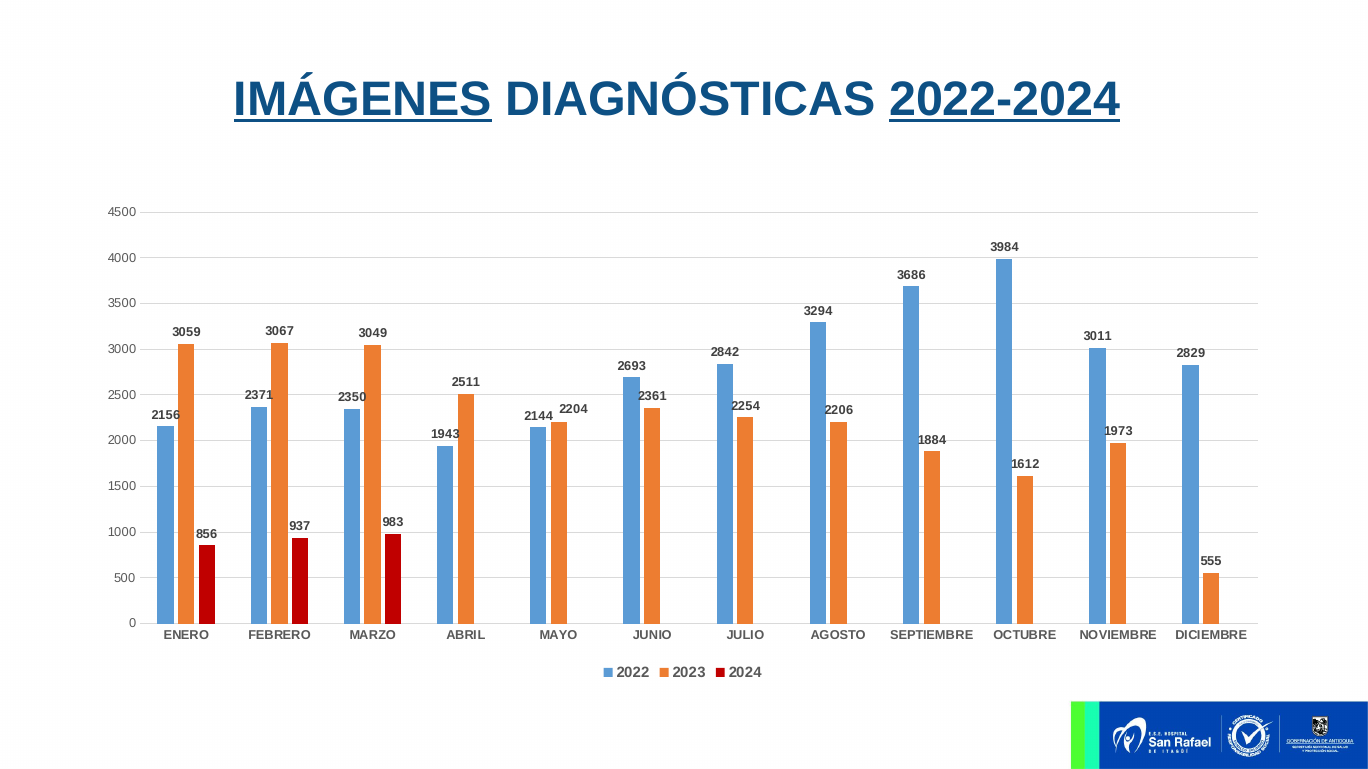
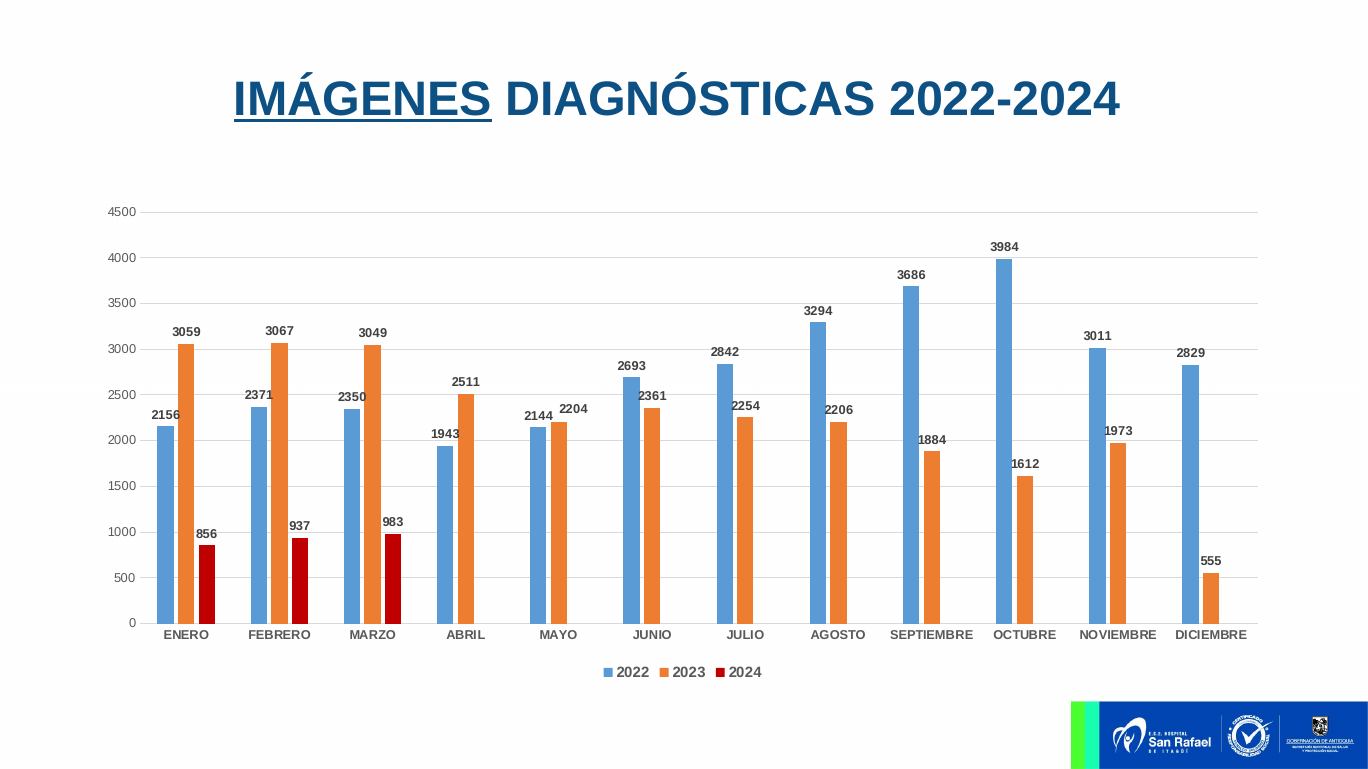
2022-2024 underline: present -> none
